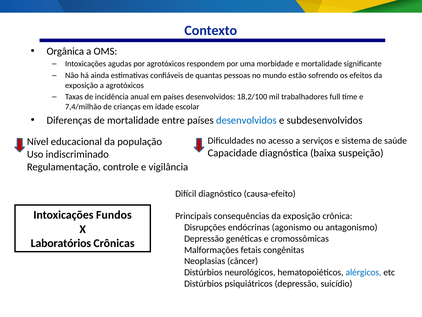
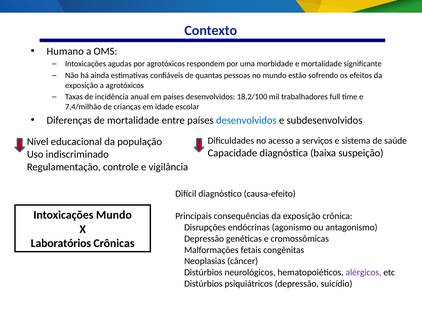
Orgânica: Orgânica -> Humano
Intoxicações Fundos: Fundos -> Mundo
alérgicos colour: blue -> purple
